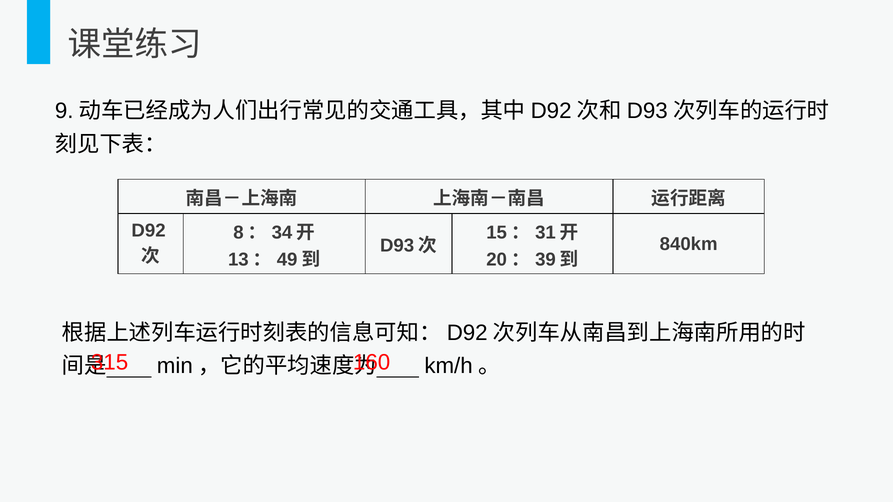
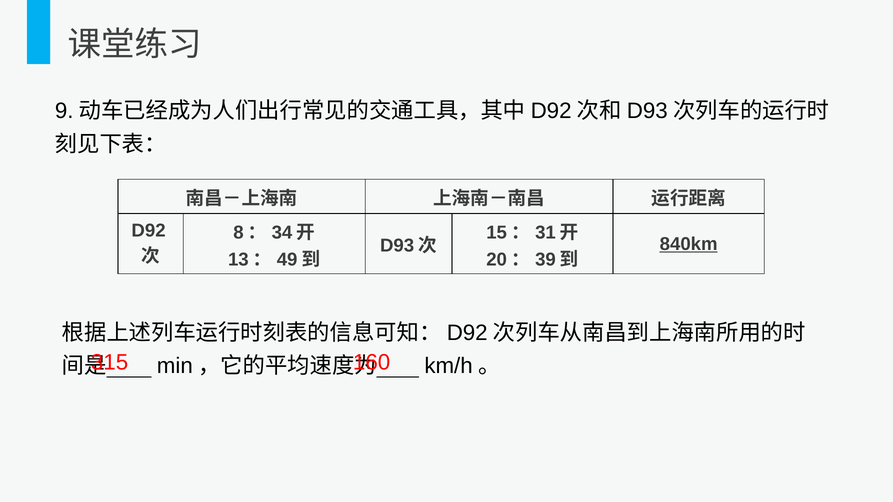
840km underline: none -> present
